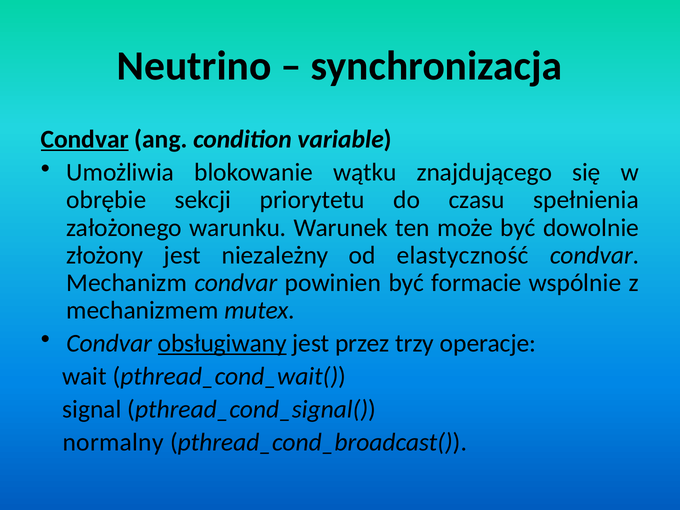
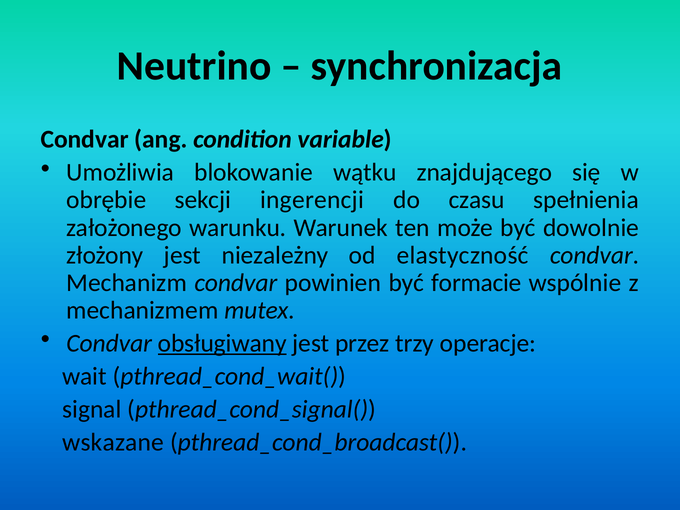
Condvar at (85, 139) underline: present -> none
priorytetu: priorytetu -> ingerencji
normalny: normalny -> wskazane
